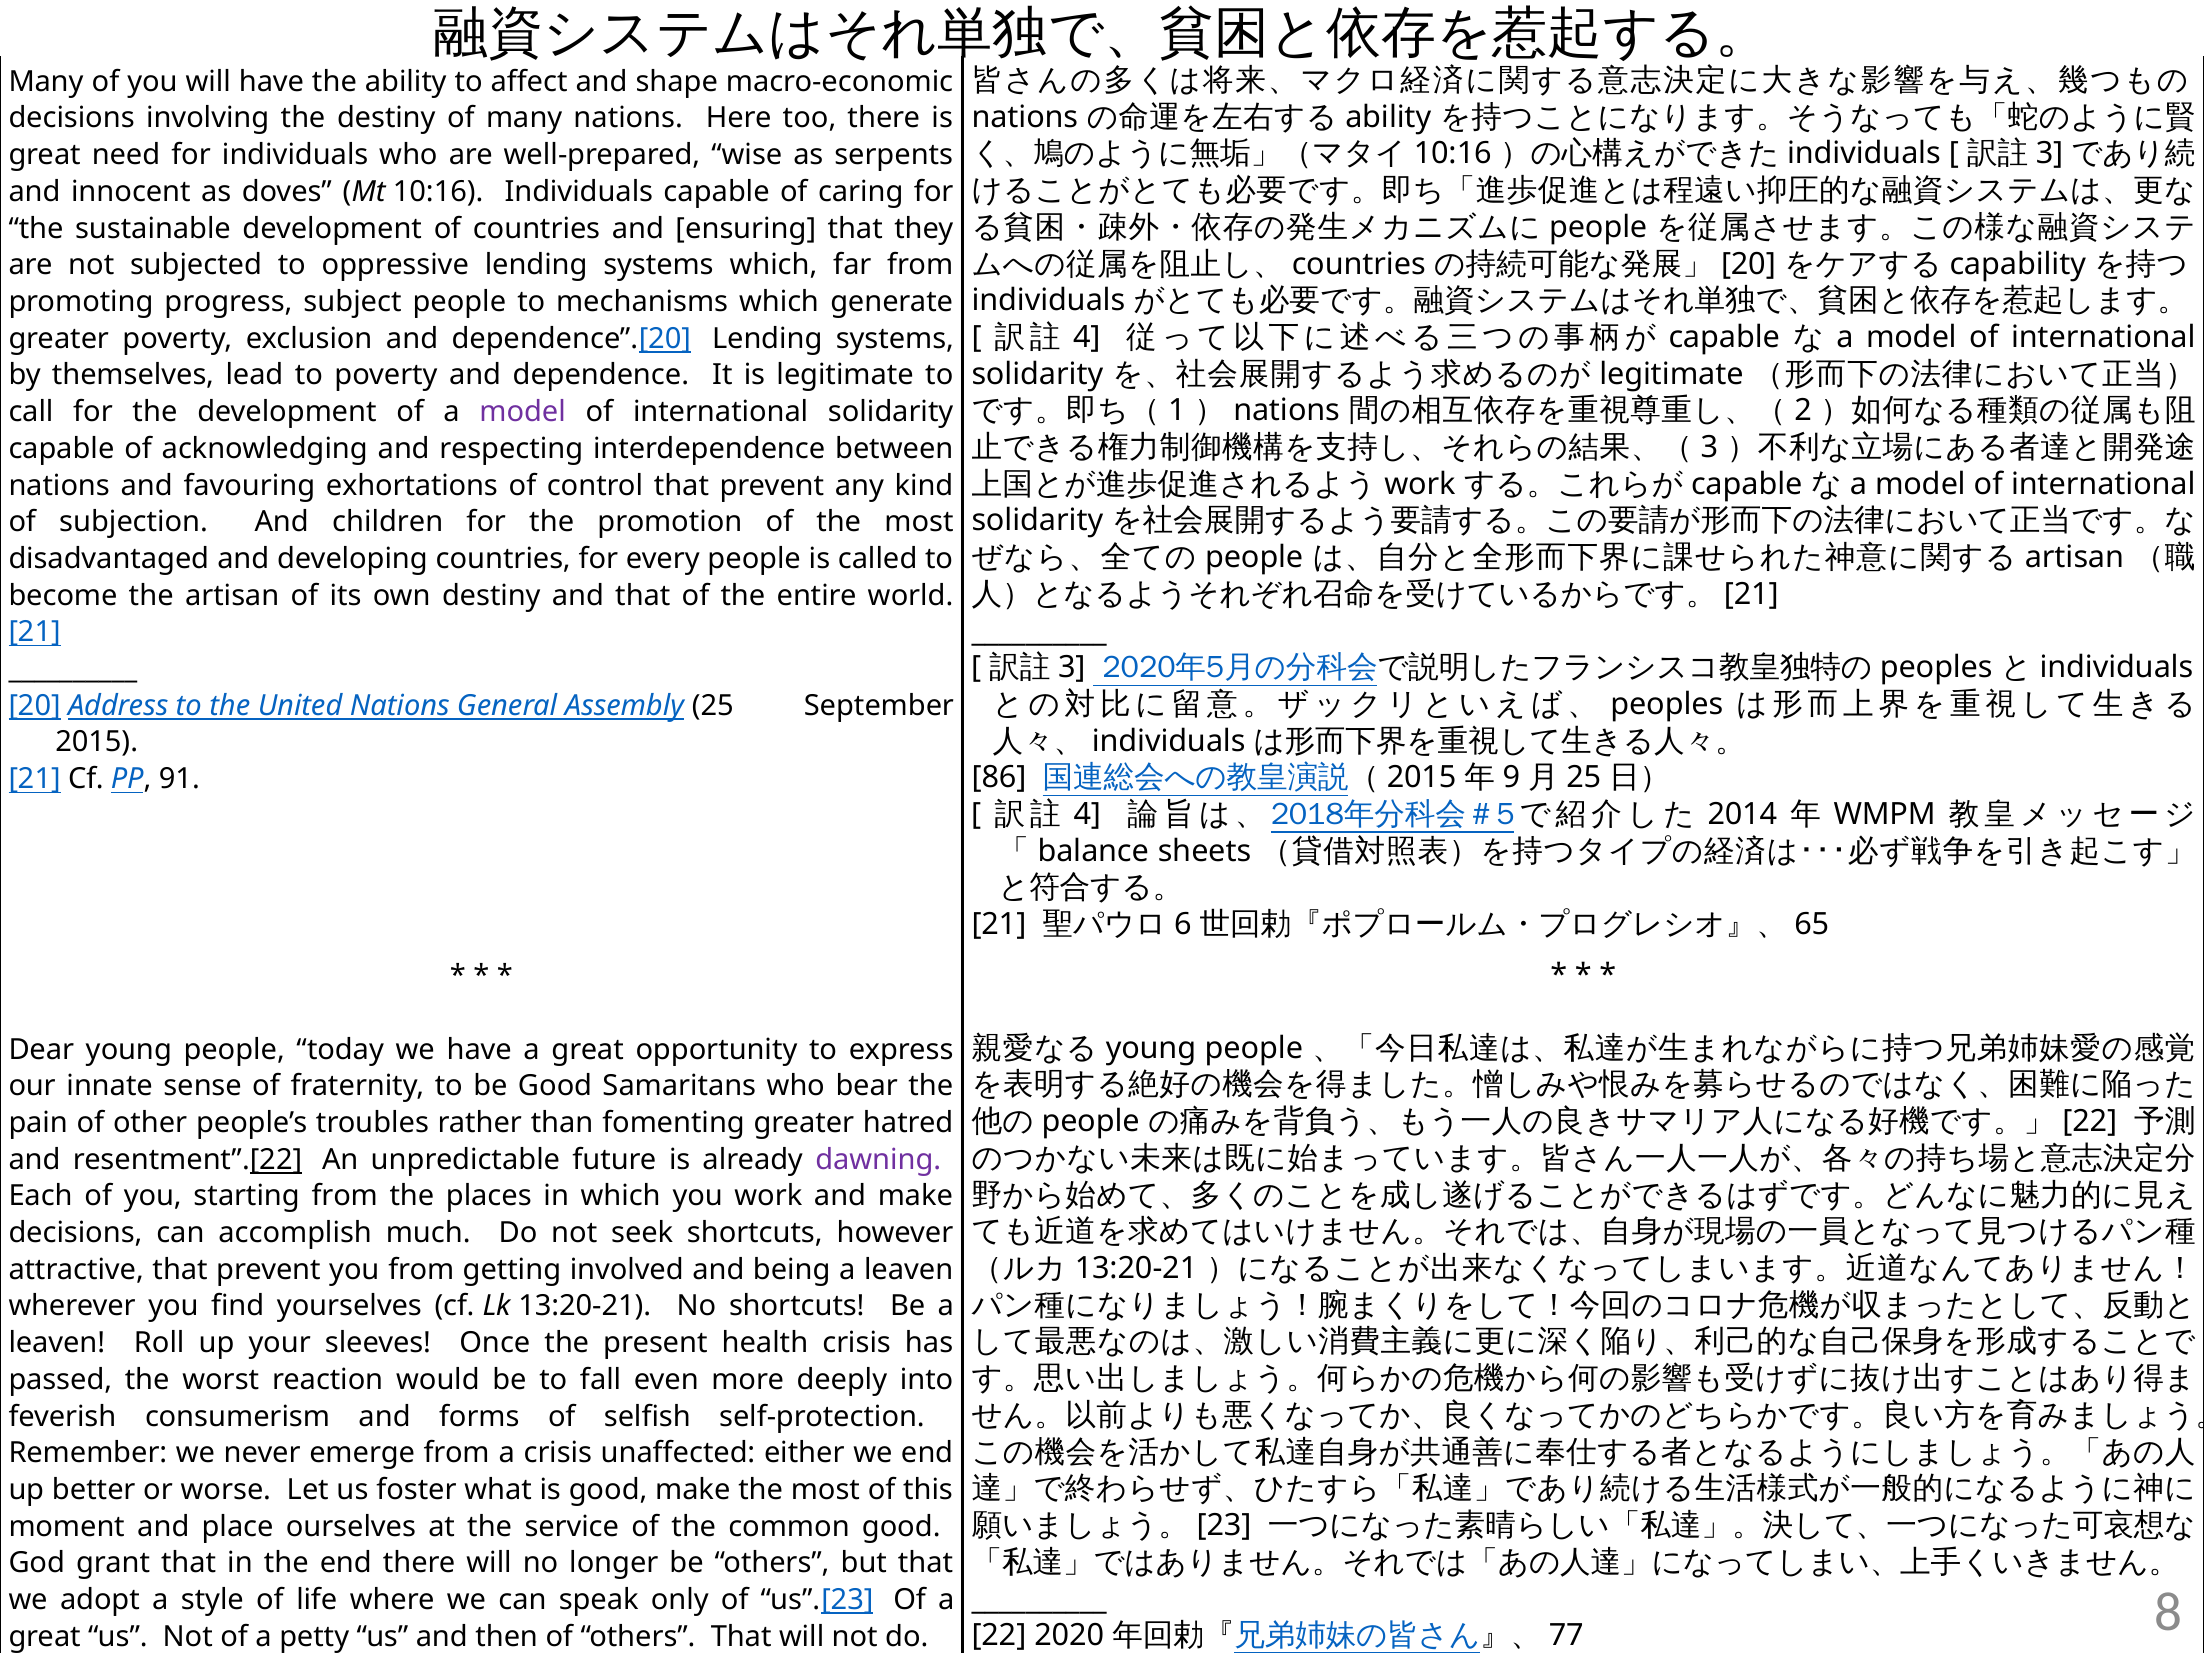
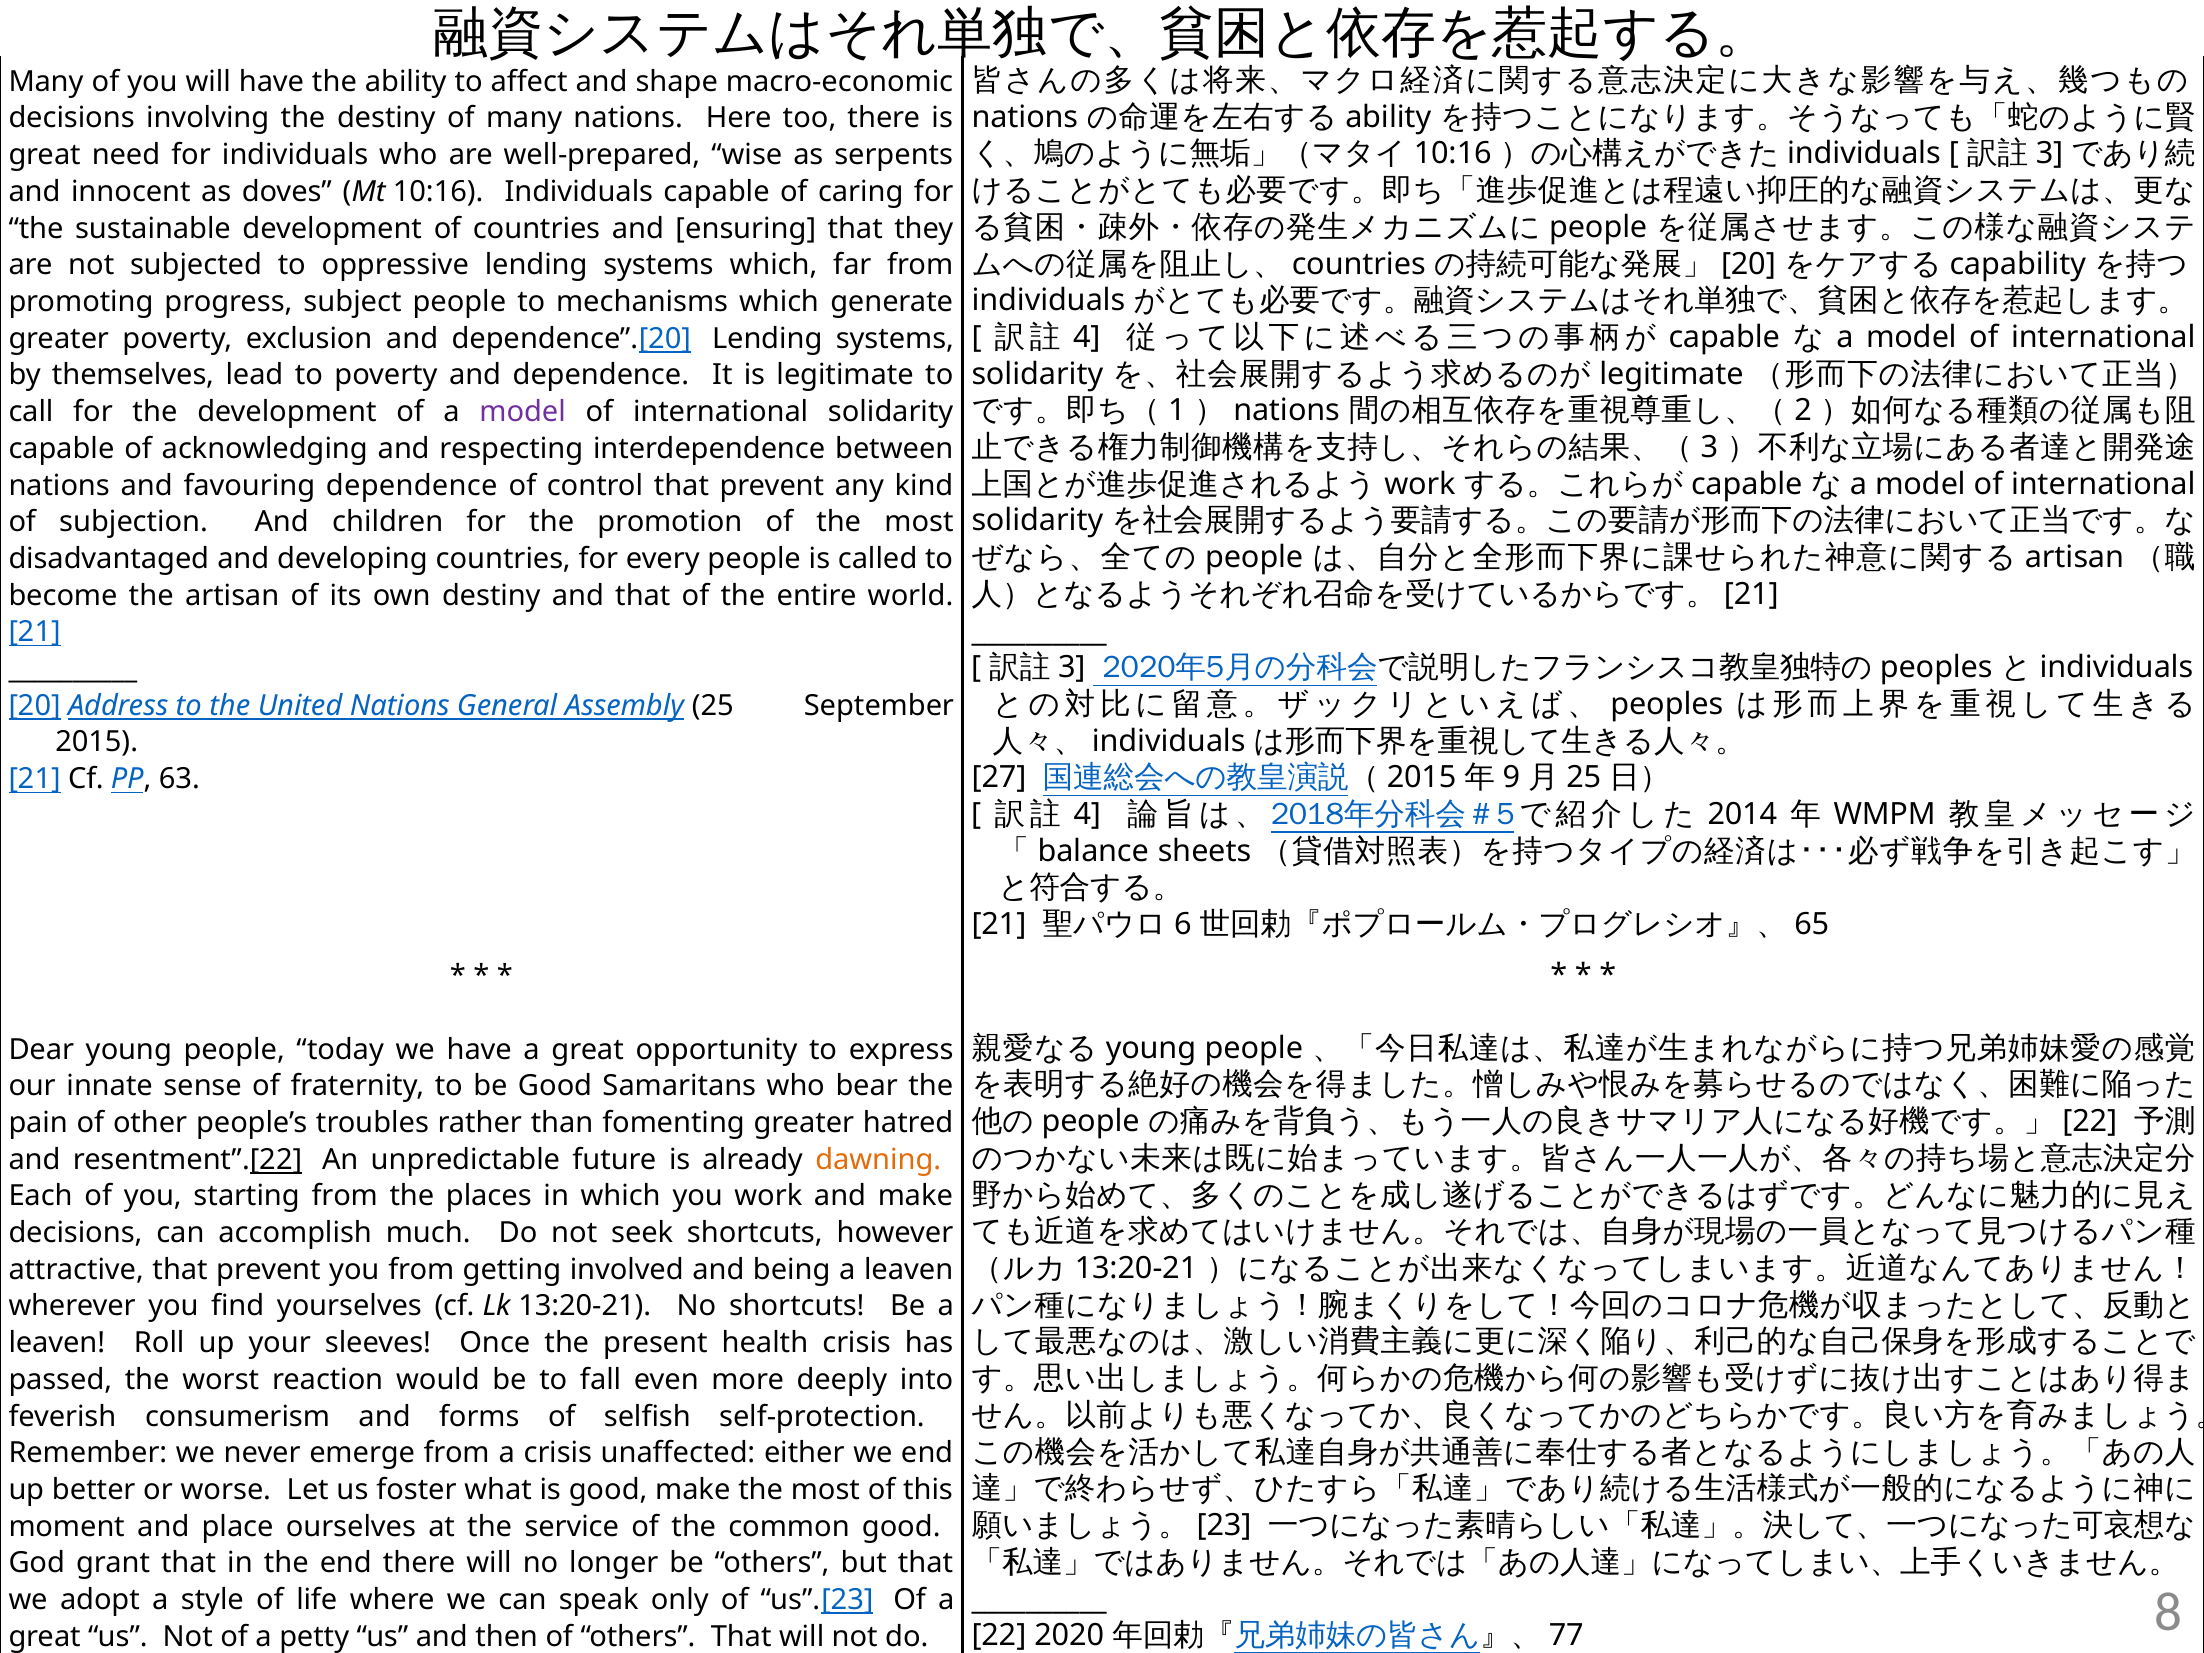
favouring exhortations: exhortations -> dependence
86: 86 -> 27
91: 91 -> 63
dawning colour: purple -> orange
